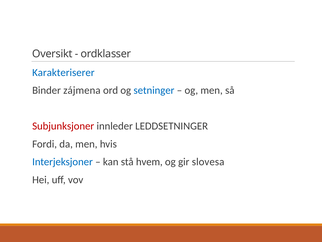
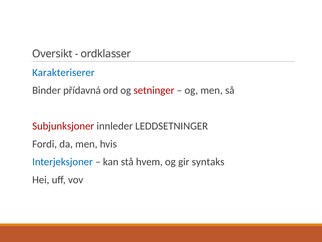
zájmena: zájmena -> přídavná
setninger colour: blue -> red
slovesa: slovesa -> syntaks
